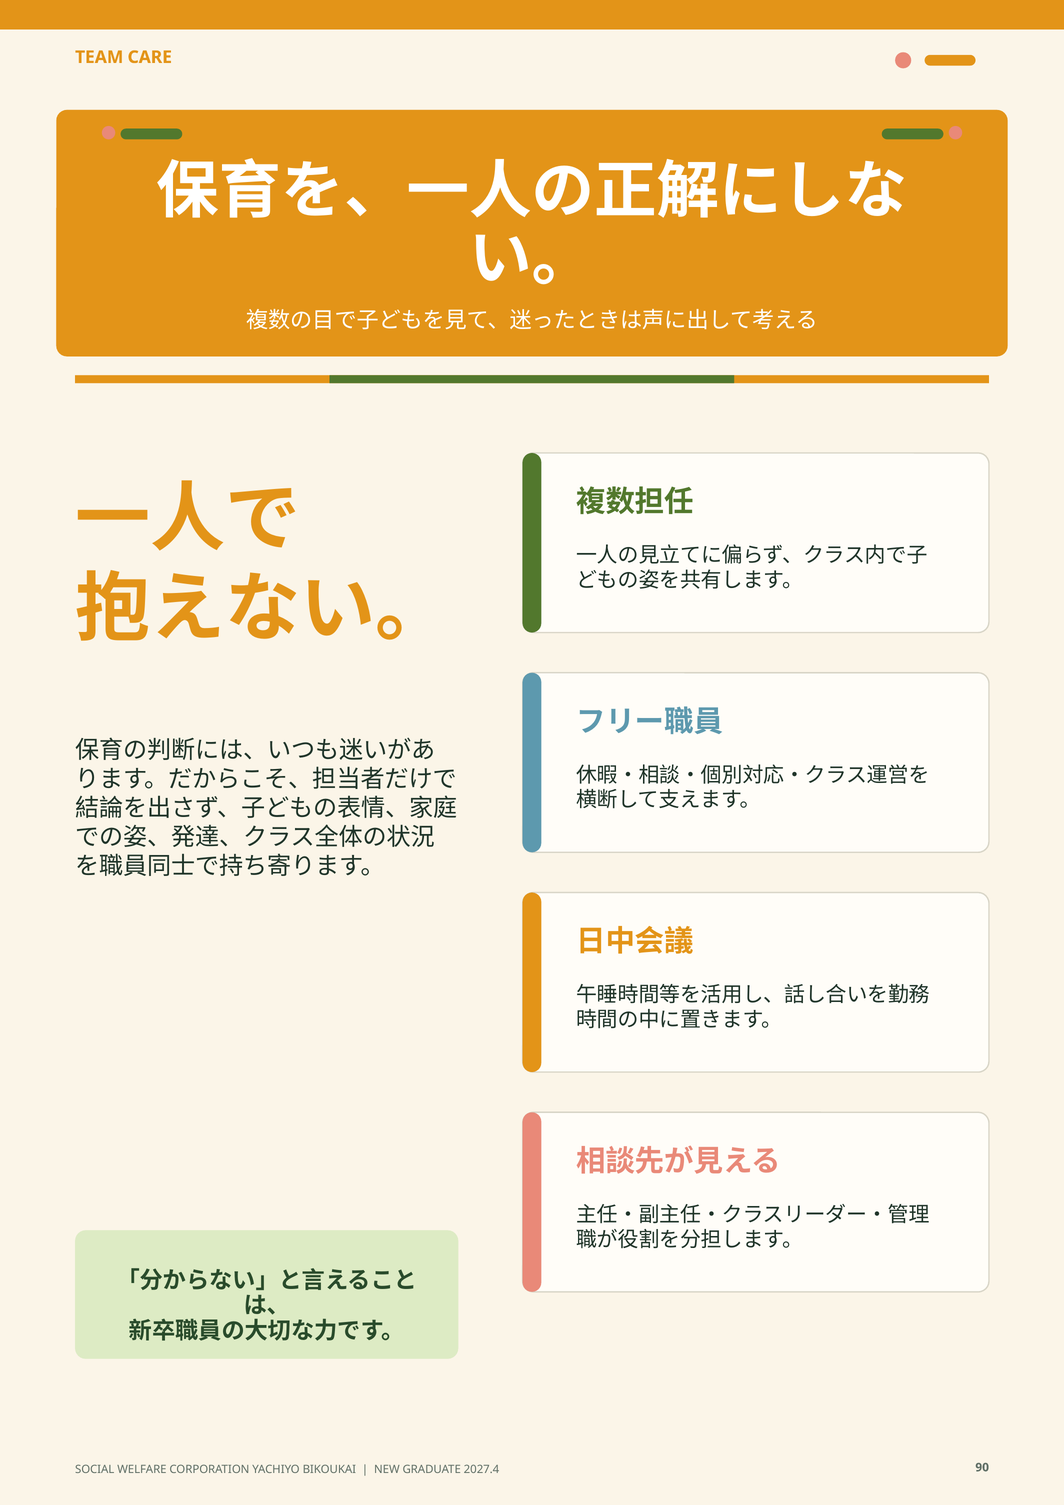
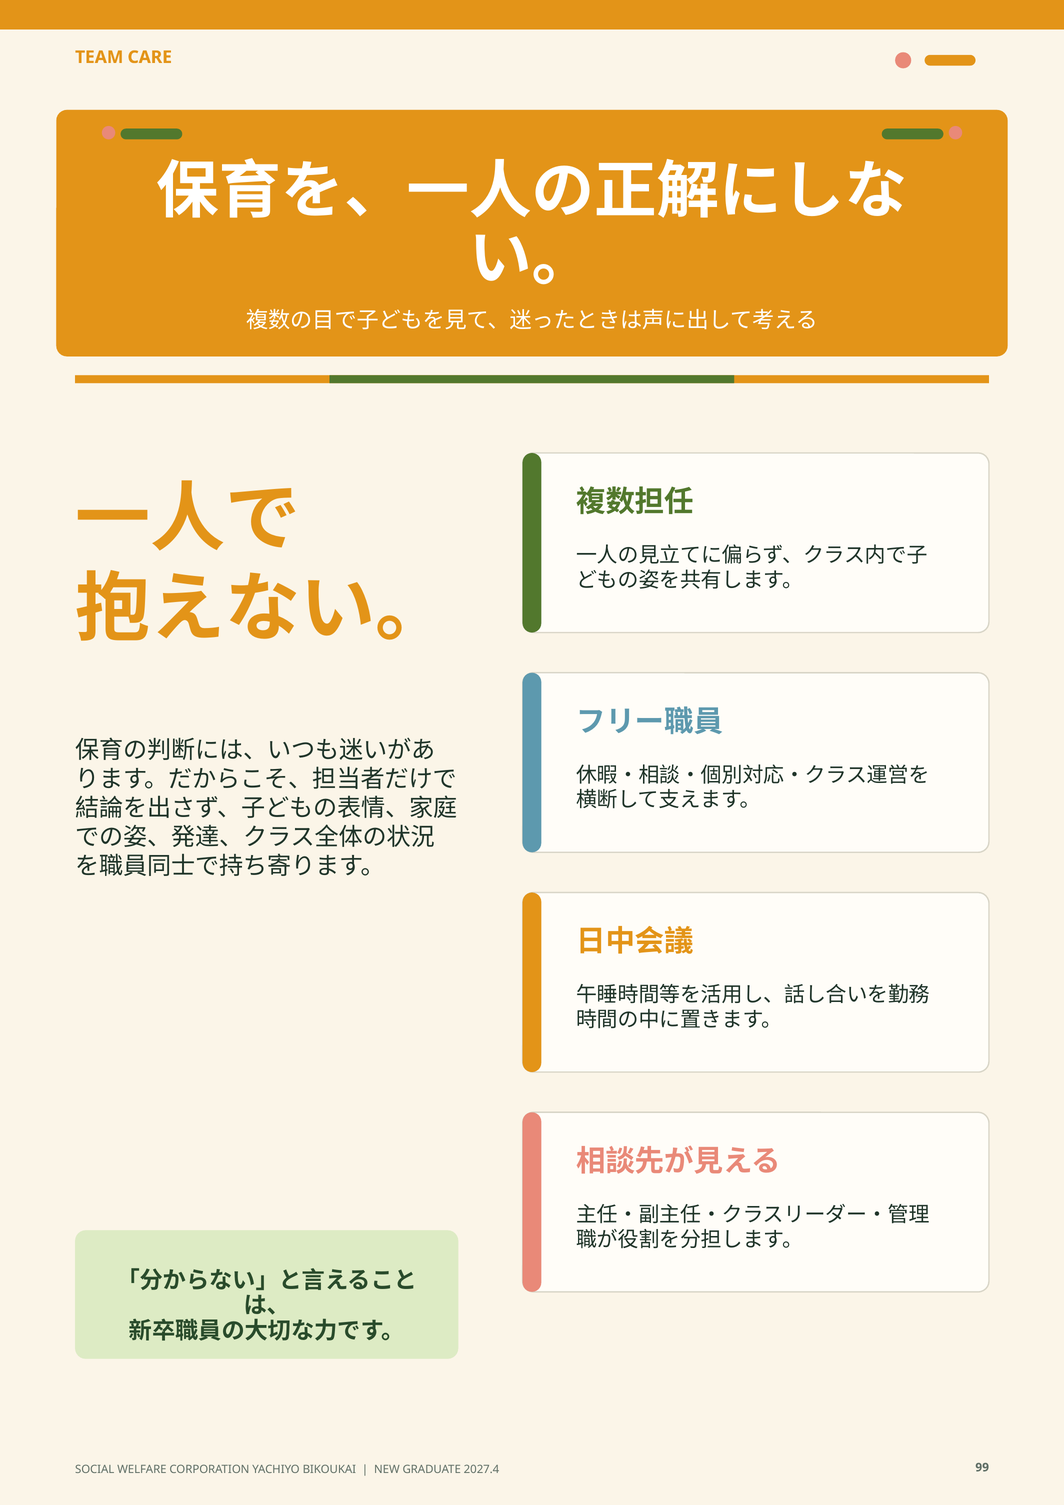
90: 90 -> 99
